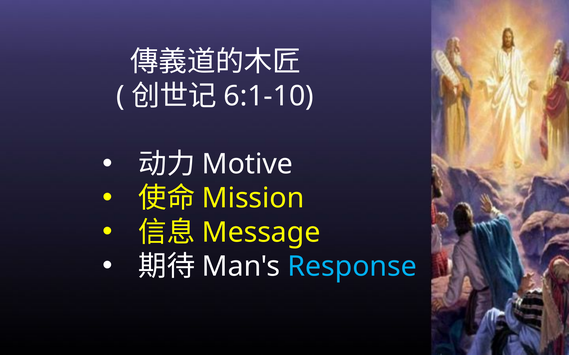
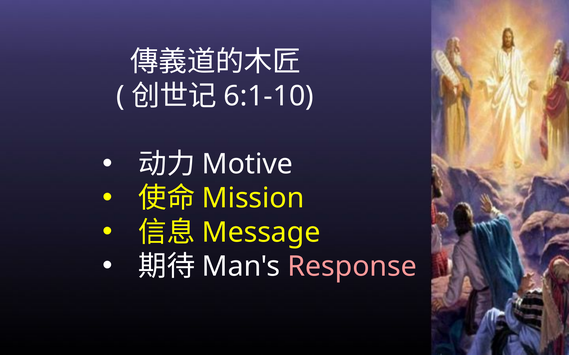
Response colour: light blue -> pink
